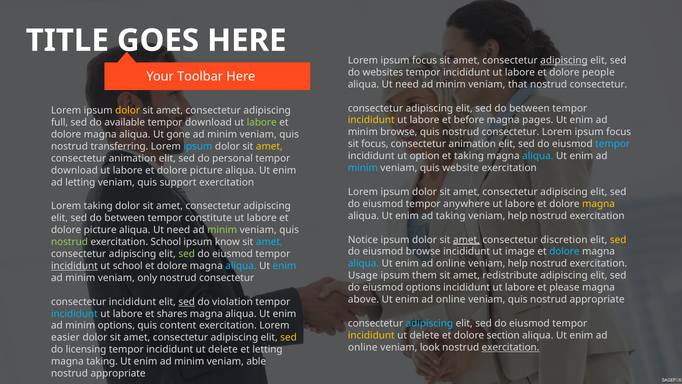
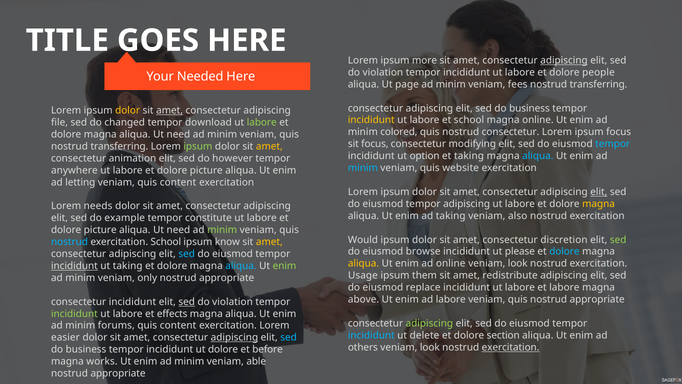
focus at (425, 60): focus -> more
websites at (383, 72): websites -> violation
Toolbar: Toolbar -> Needed
need at (407, 84): need -> page
that: that -> fees
consectetur at (599, 84): consectetur -> transferring
between at (529, 108): between -> business
amet at (170, 110) underline: none -> present
et before: before -> school
magna pages: pages -> online
full: full -> file
available: available -> changed
minim browse: browse -> colored
magna aliqua Ut gone: gone -> need
animation at (472, 144): animation -> modifying
ipsum at (198, 146) colour: light blue -> light green
personal: personal -> however
download at (74, 170): download -> anywhere
veniam quis support: support -> content
elit at (599, 192) underline: none -> present
tempor anywhere: anywhere -> adipiscing
Lorem taking: taking -> needs
help at (518, 216): help -> also
between at (125, 218): between -> example
Notice: Notice -> Would
amet at (466, 239) underline: present -> none
sed at (618, 239) colour: yellow -> light green
nostrud at (69, 242) colour: light green -> light blue
amet at (269, 242) colour: light blue -> yellow
image: image -> please
sed at (187, 254) colour: light green -> light blue
aliqua at (364, 263) colour: light blue -> yellow
help at (518, 263): help -> look
ut school: school -> taking
enim at (284, 266) colour: light blue -> light green
consectetur at (227, 278): consectetur -> appropriate
eiusmod options: options -> replace
et please: please -> labore
online at (451, 299): online -> labore
incididunt at (74, 313) colour: light blue -> light green
shares: shares -> effects
adipiscing at (429, 323) colour: light blue -> light green
minim options: options -> forums
incididunt at (371, 335) colour: yellow -> light blue
adipiscing at (234, 337) underline: none -> present
sed at (289, 337) colour: yellow -> light blue
online at (363, 347): online -> others
licensing at (86, 349): licensing -> business
delete at (223, 349): delete -> dolore
et letting: letting -> before
magna taking: taking -> works
